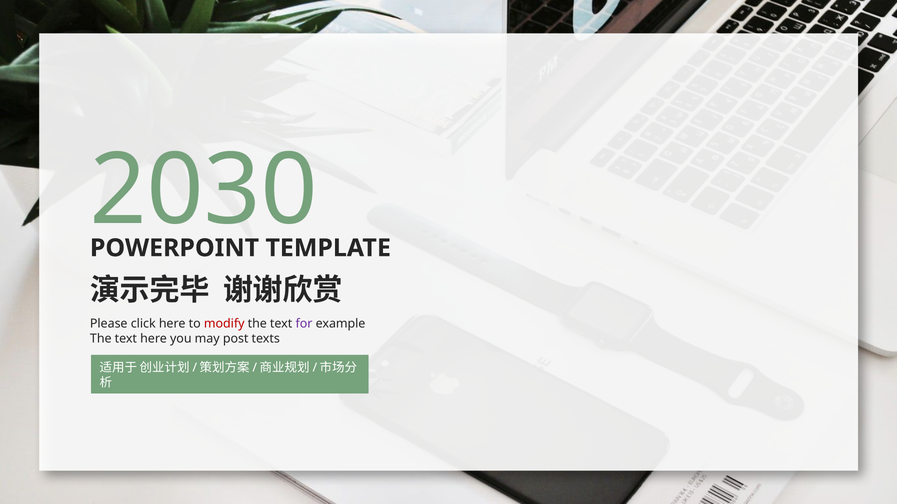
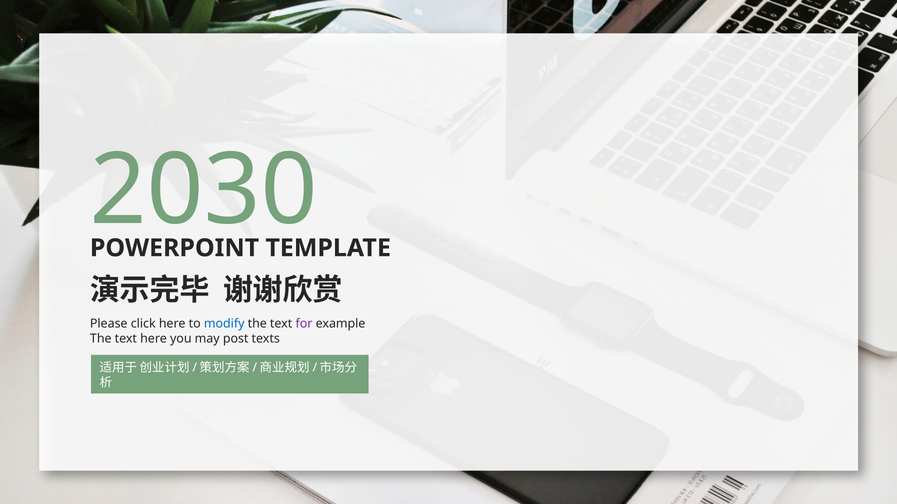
modify colour: red -> blue
